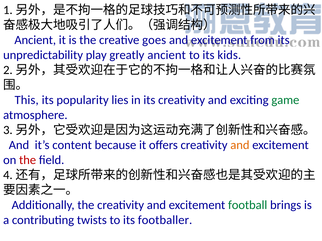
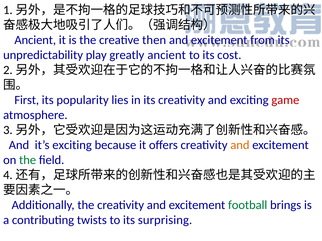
goes: goes -> then
kids: kids -> cost
This: This -> First
game colour: green -> red
it’s content: content -> exciting
the at (28, 160) colour: red -> green
footballer: footballer -> surprising
